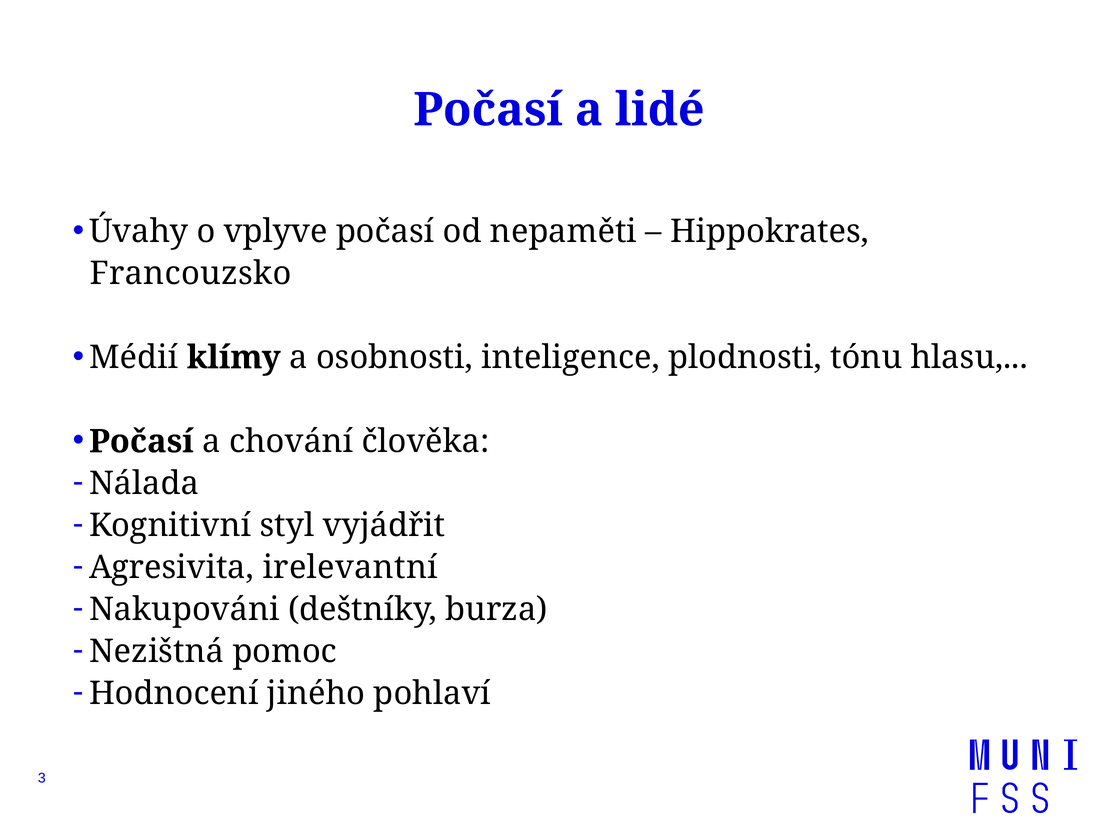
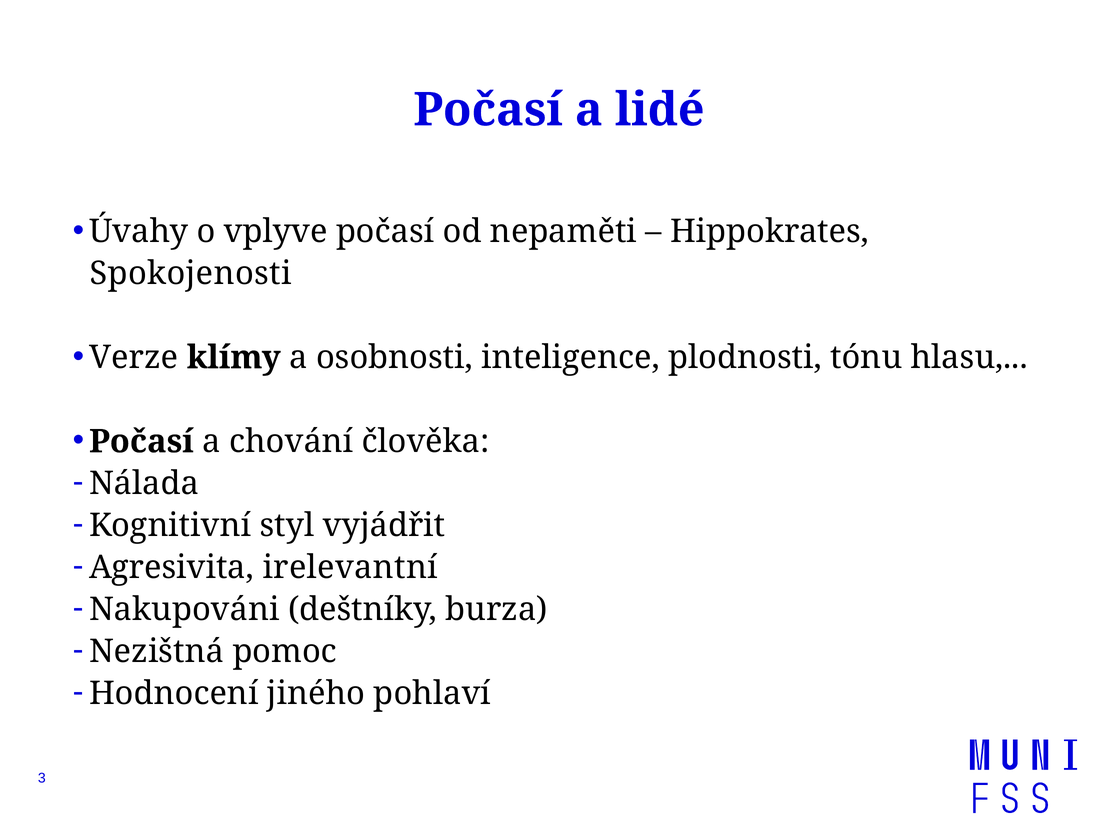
Francouzsko: Francouzsko -> Spokojenosti
Médií: Médií -> Verze
